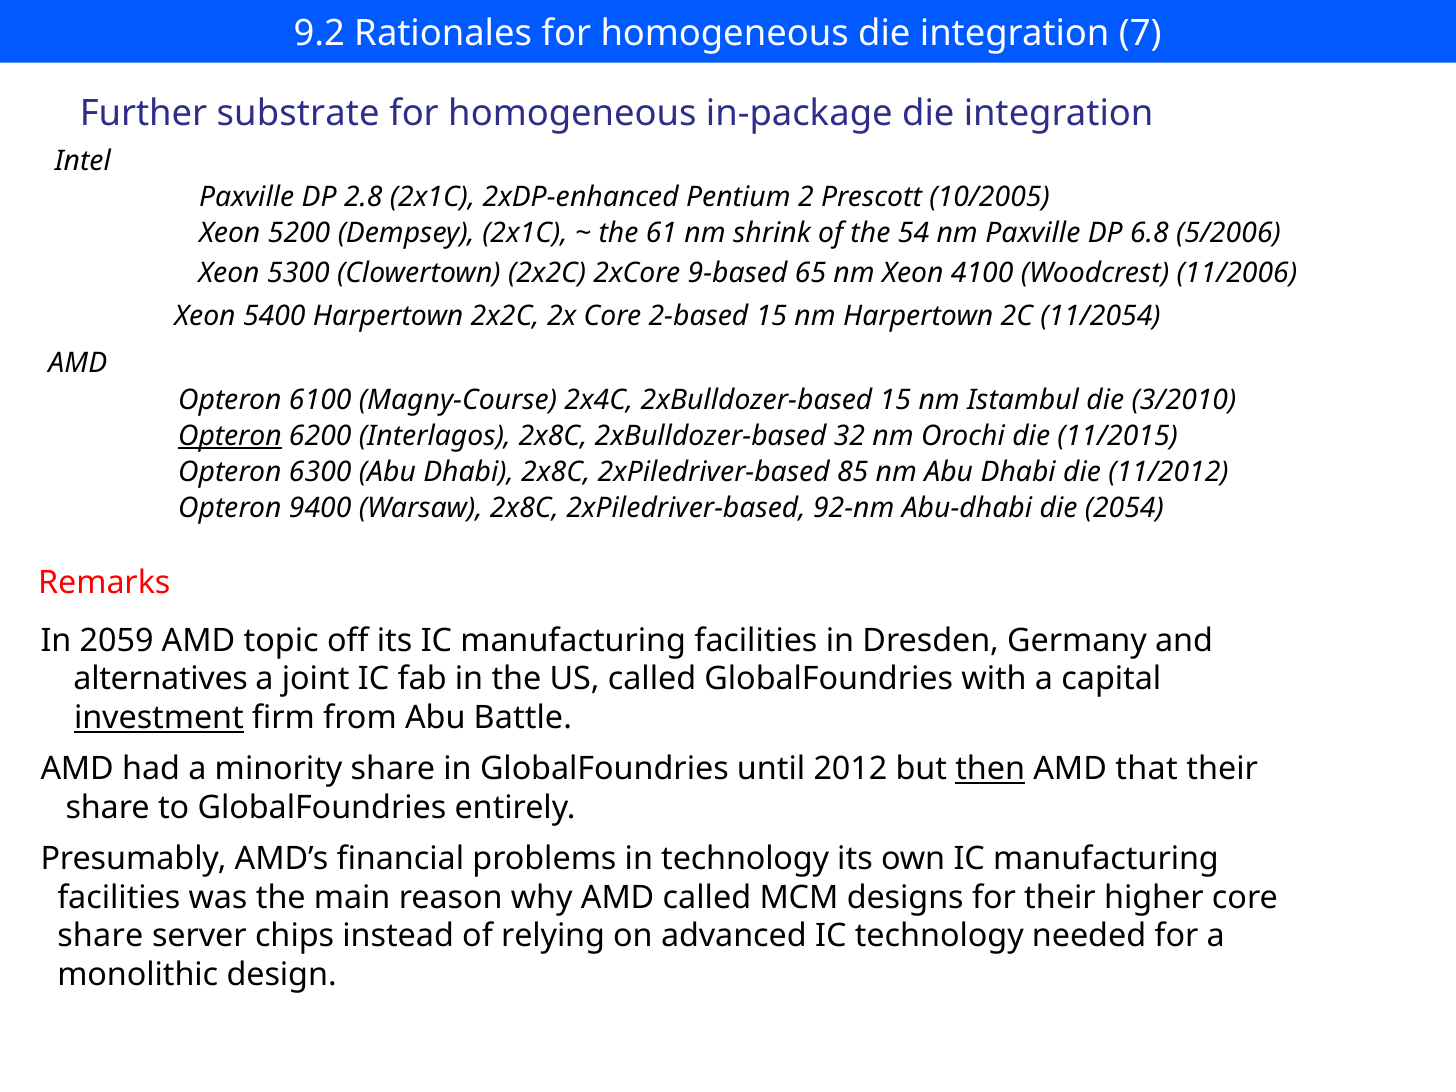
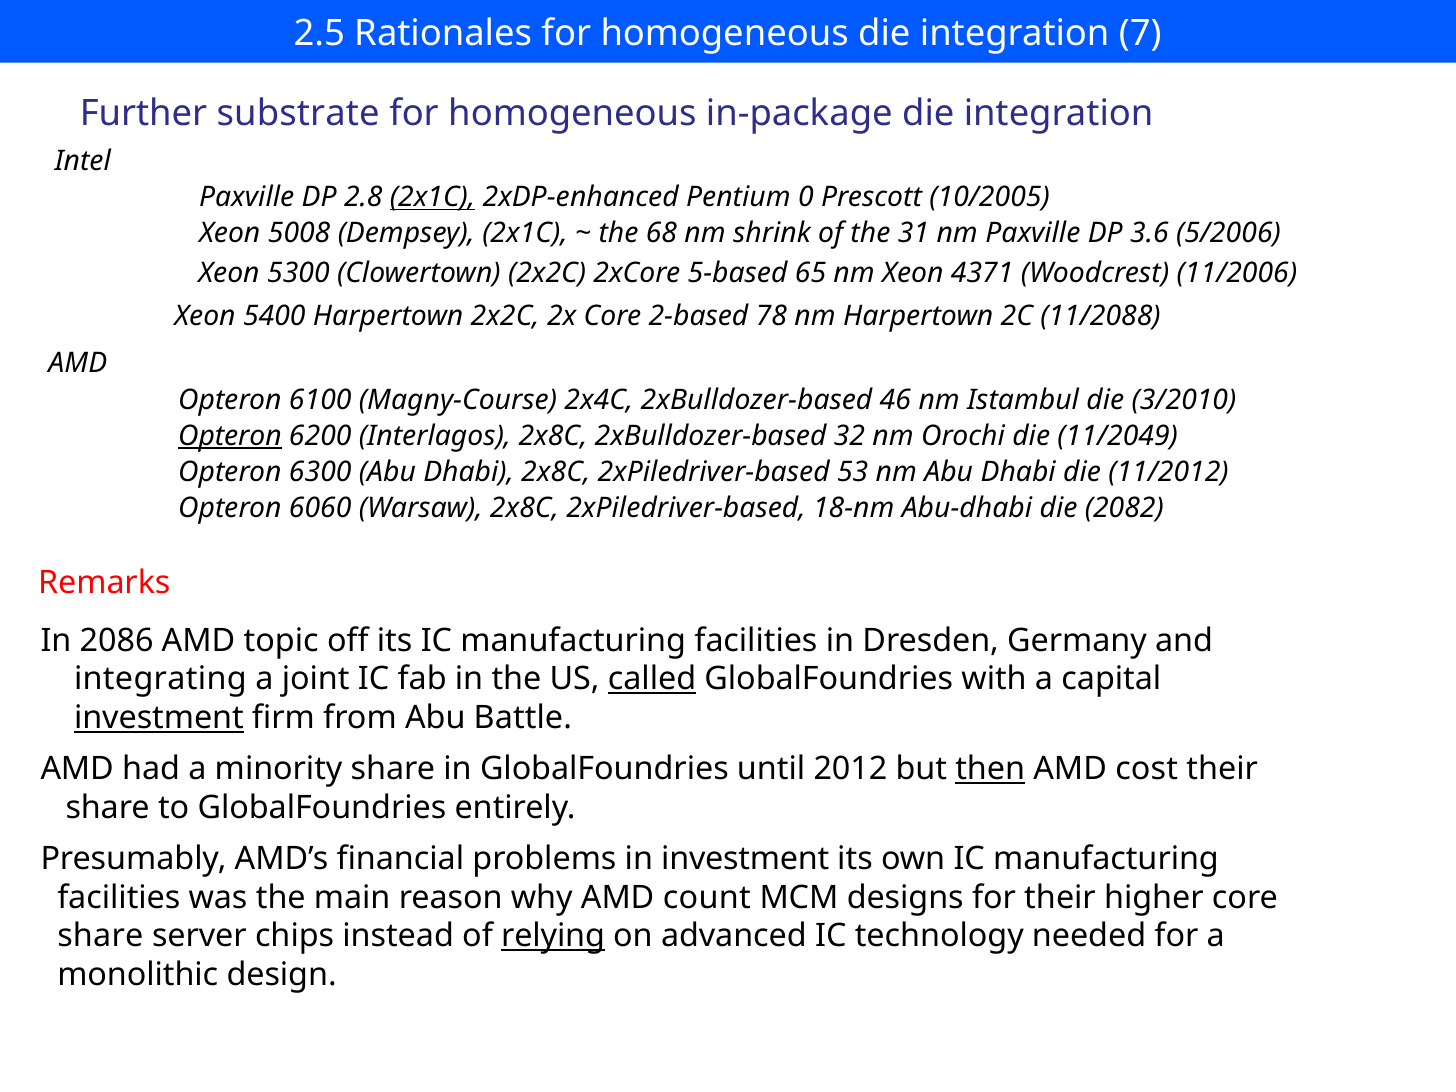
9.2: 9.2 -> 2.5
2x1C at (433, 197) underline: none -> present
2: 2 -> 0
5200: 5200 -> 5008
61: 61 -> 68
54: 54 -> 31
6.8: 6.8 -> 3.6
9-based: 9-based -> 5-based
4100: 4100 -> 4371
2-based 15: 15 -> 78
11/2054: 11/2054 -> 11/2088
2xBulldozer-based 15: 15 -> 46
11/2015: 11/2015 -> 11/2049
85: 85 -> 53
9400: 9400 -> 6060
92-nm: 92-nm -> 18-nm
2054: 2054 -> 2082
2059: 2059 -> 2086
alternatives: alternatives -> integrating
called at (652, 679) underline: none -> present
that: that -> cost
in technology: technology -> investment
AMD called: called -> count
relying underline: none -> present
